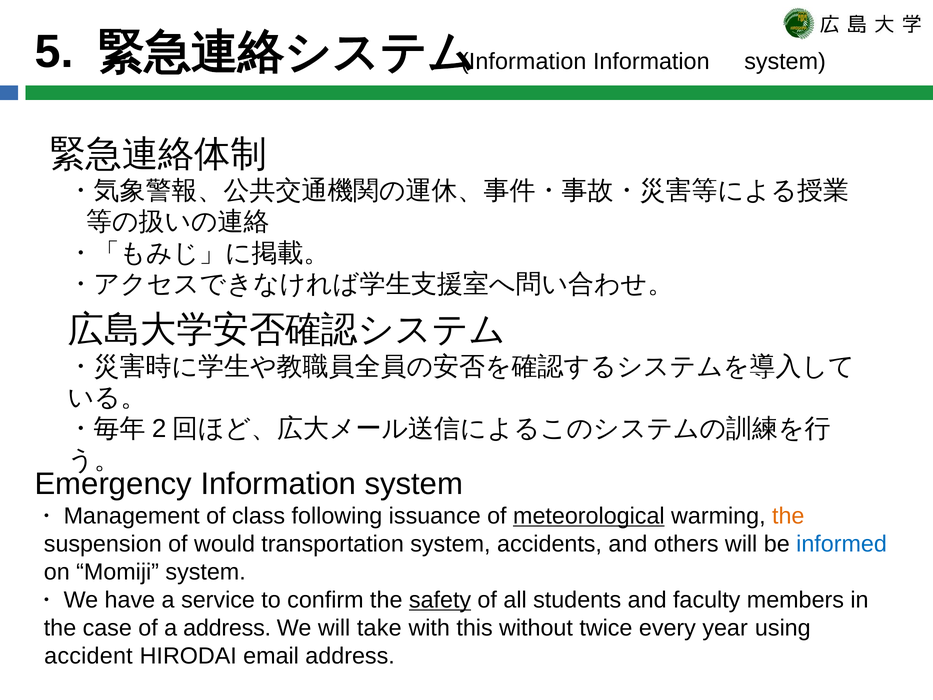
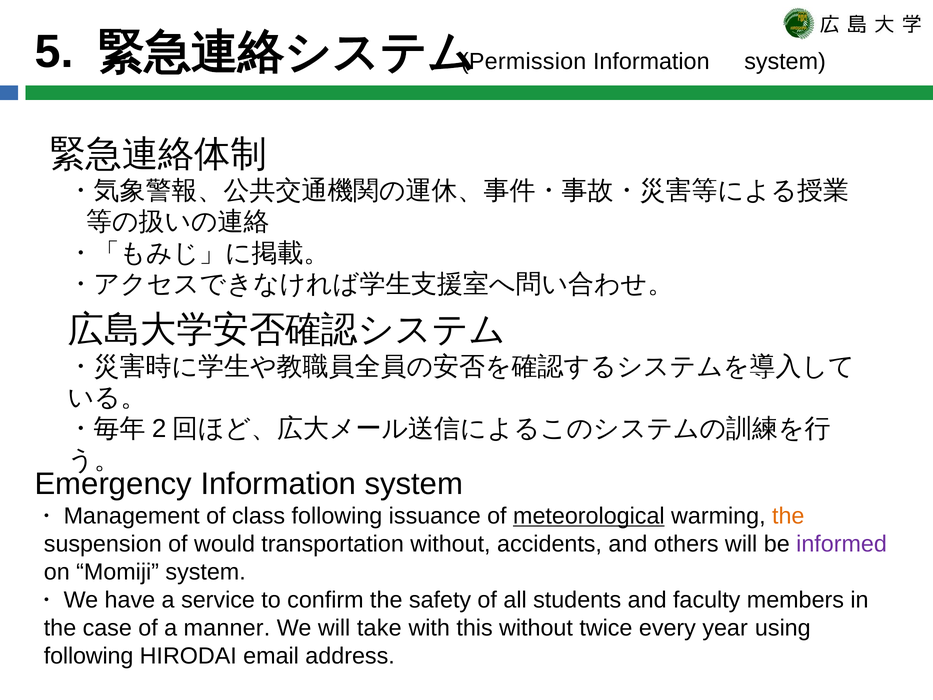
Information at (524, 62): Information -> Permission
transportation system: system -> without
informed colour: blue -> purple
safety underline: present -> none
a address: address -> manner
accident at (88, 656): accident -> following
